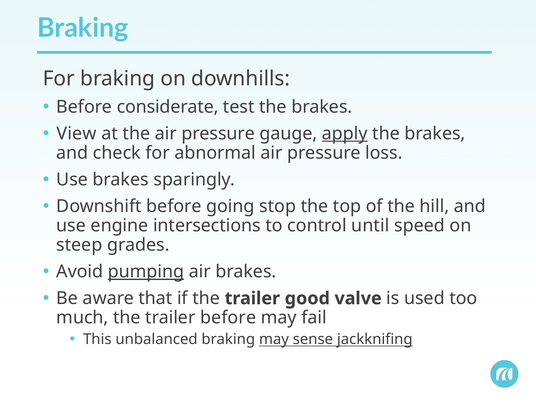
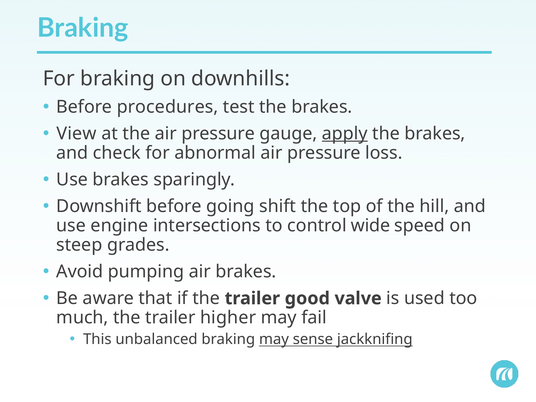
considerate: considerate -> procedures
stop: stop -> shift
until: until -> wide
pumping underline: present -> none
trailer before: before -> higher
